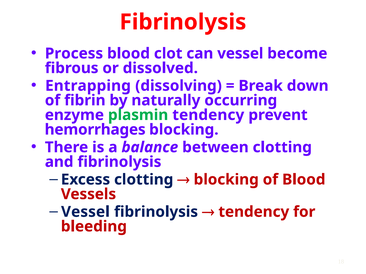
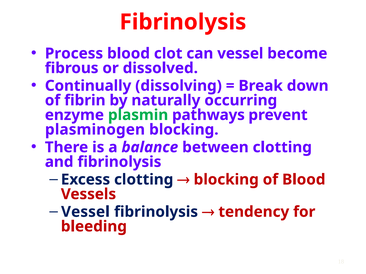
Entrapping: Entrapping -> Continually
plasmin tendency: tendency -> pathways
hemorrhages: hemorrhages -> plasminogen
